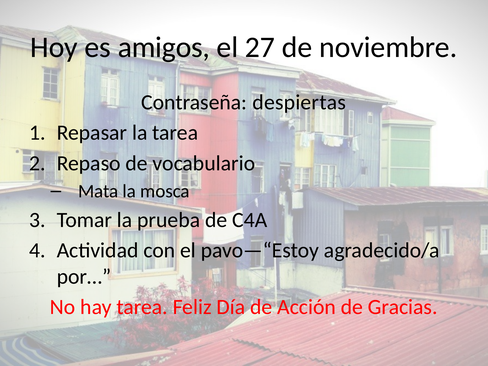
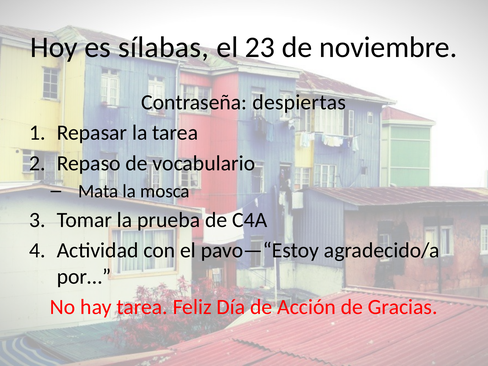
amigos: amigos -> sílabas
27: 27 -> 23
